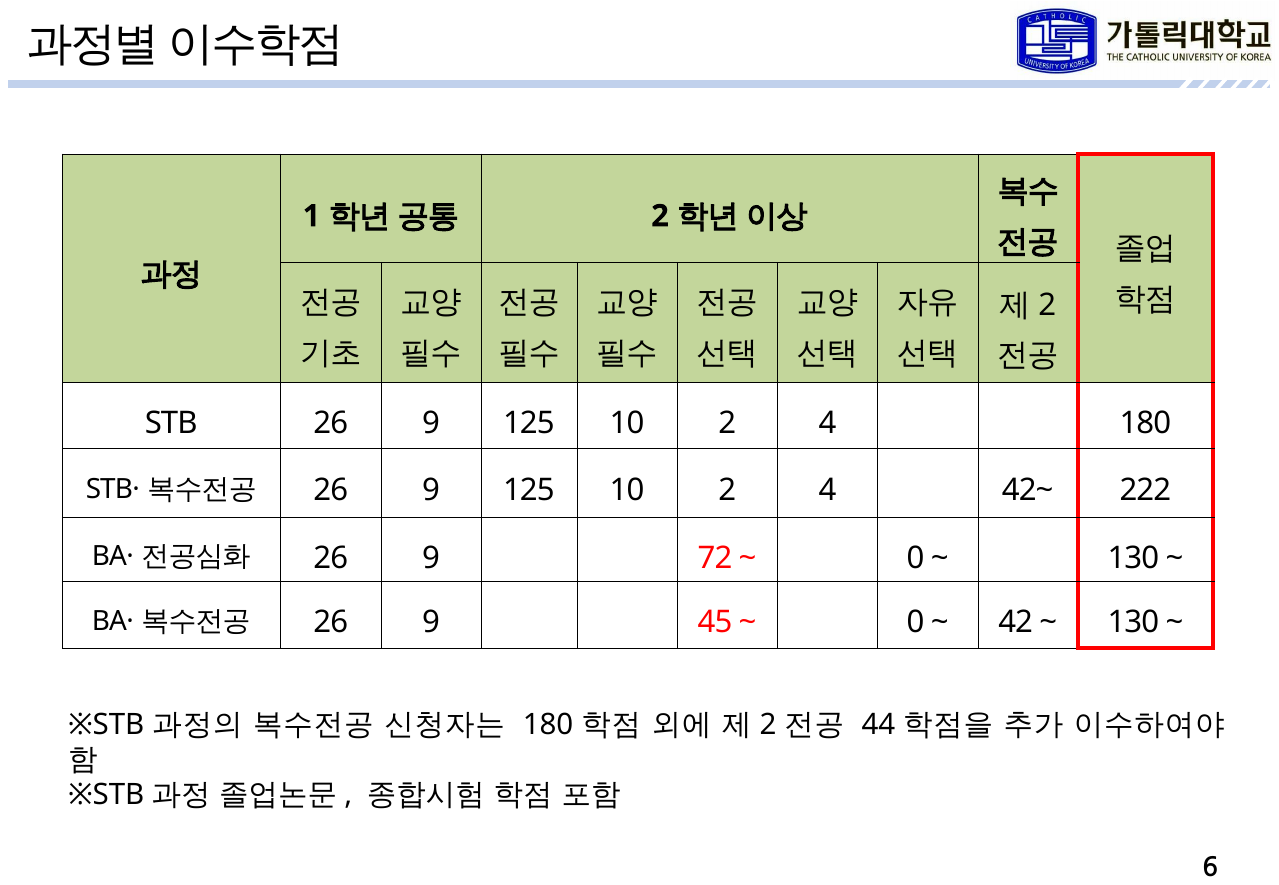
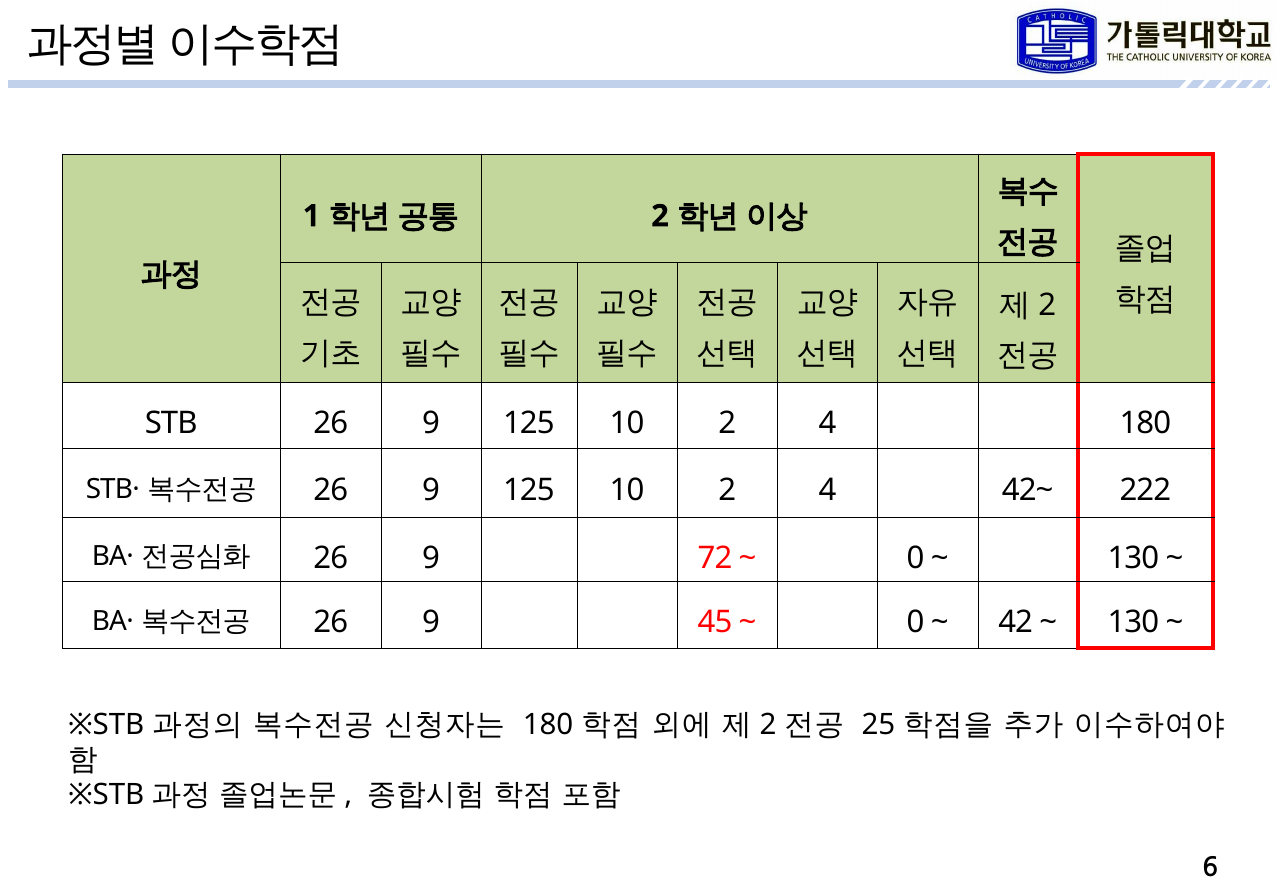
44: 44 -> 25
